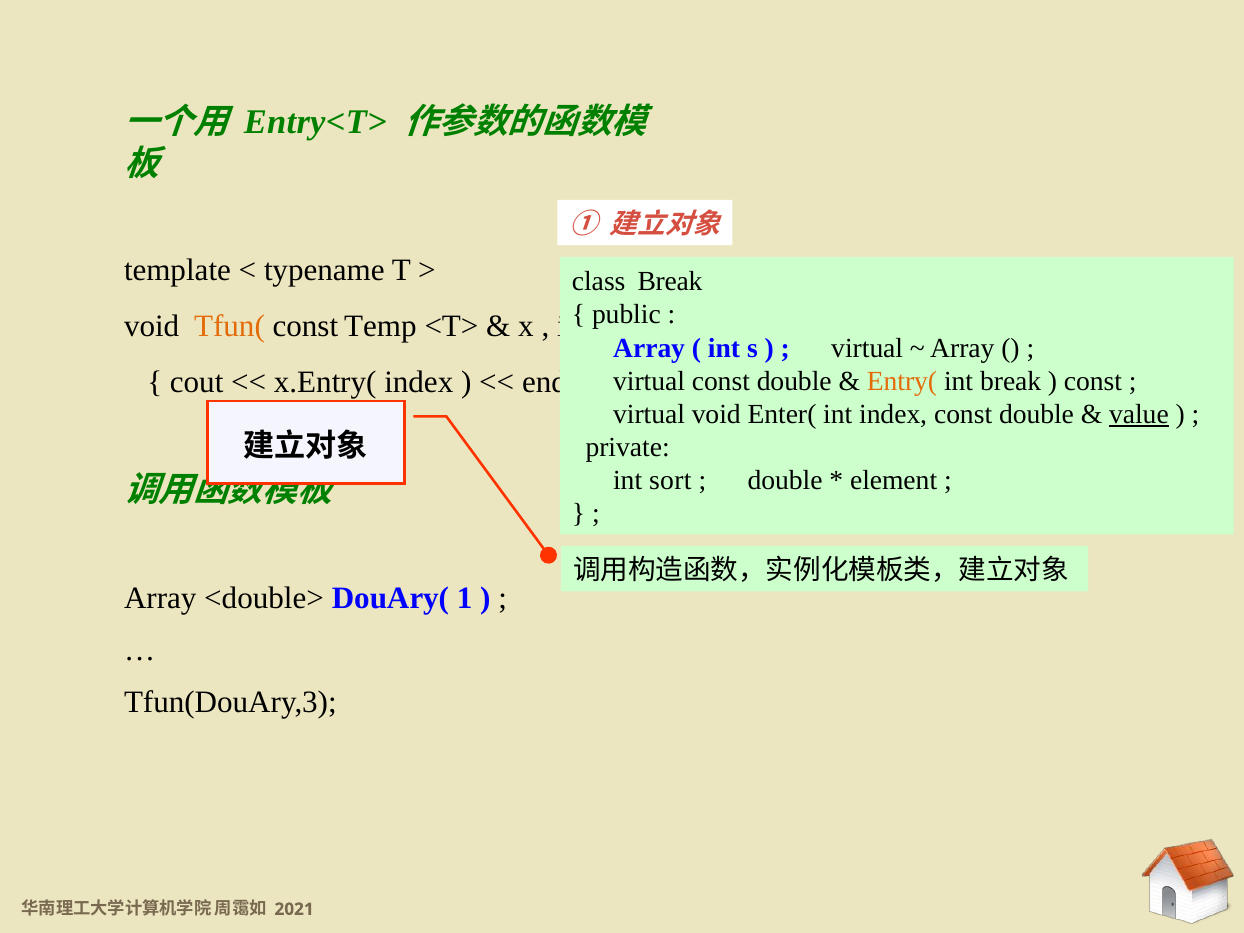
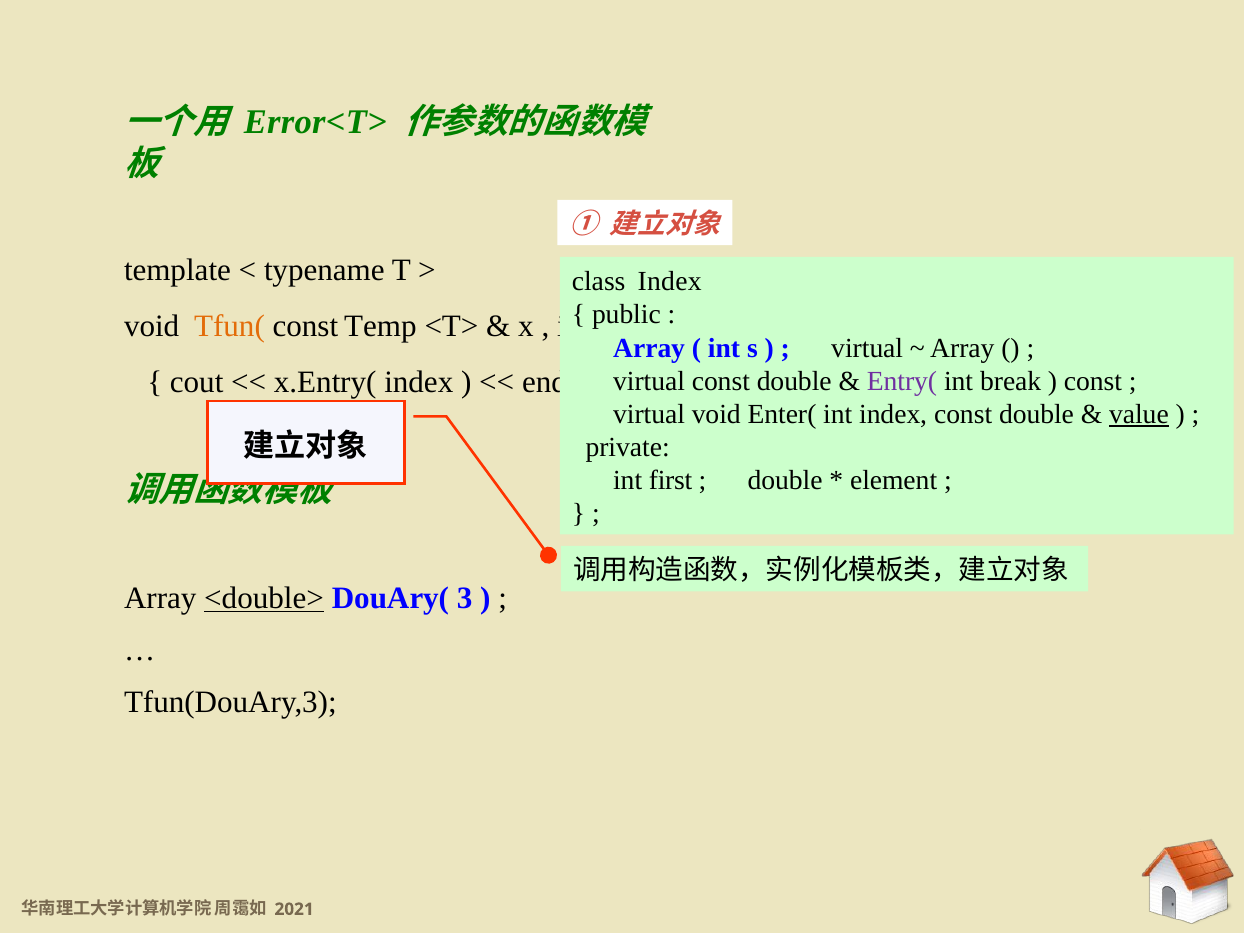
Entry<T>: Entry<T> -> Error<T>
class Break: Break -> Index
Entry( colour: orange -> purple
sort: sort -> first
<double> underline: none -> present
1: 1 -> 3
